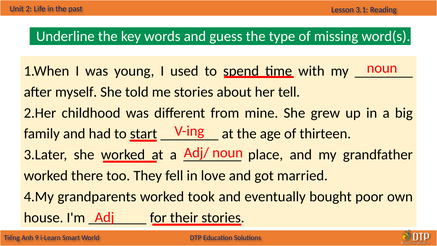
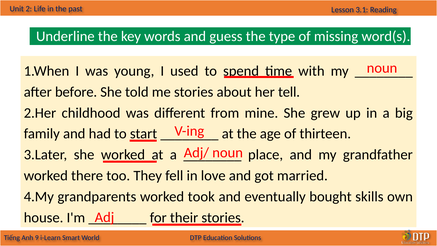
myself: myself -> before
poor: poor -> skills
